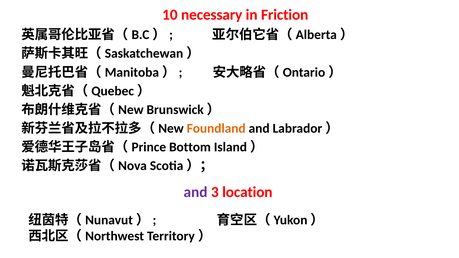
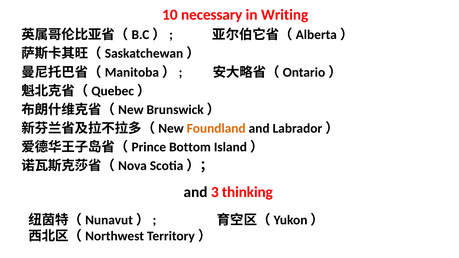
Friction: Friction -> Writing
and at (196, 192) colour: purple -> black
location: location -> thinking
